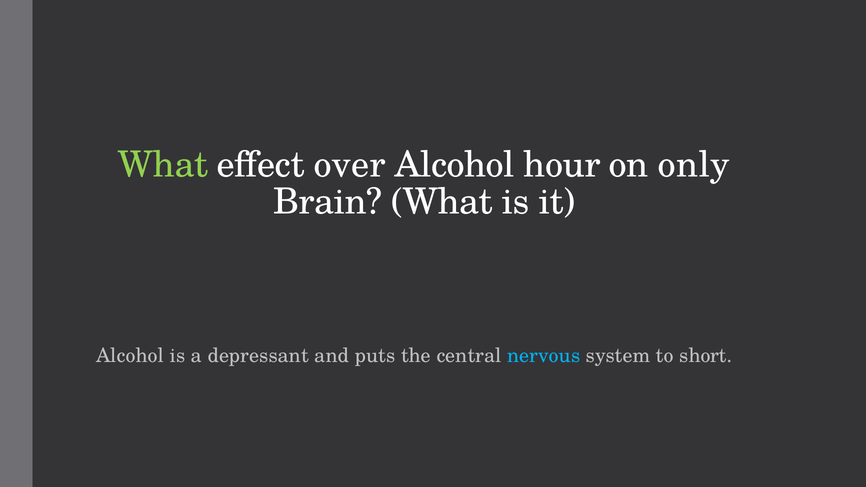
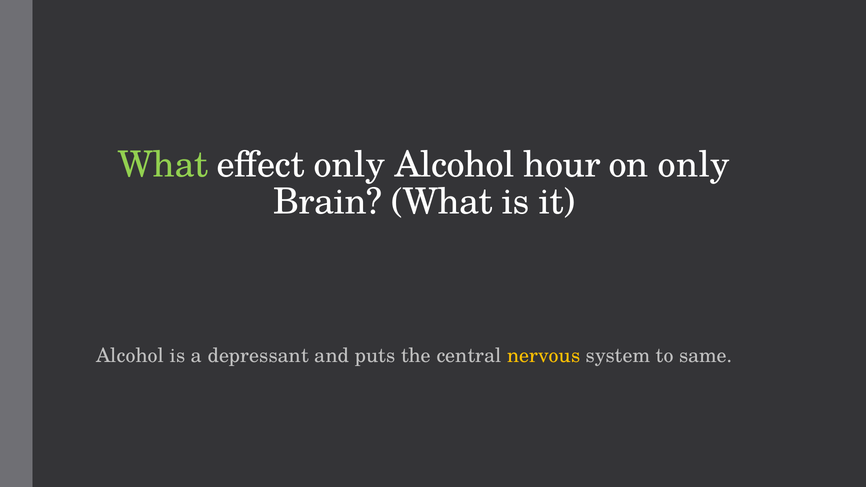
effect over: over -> only
nervous colour: light blue -> yellow
short: short -> same
